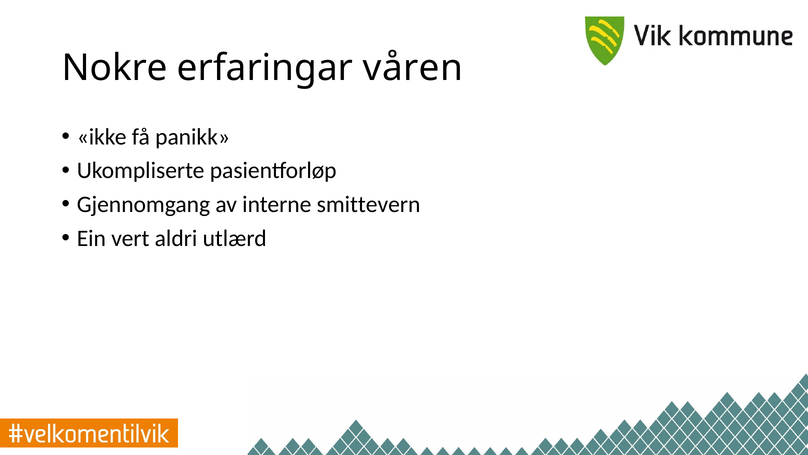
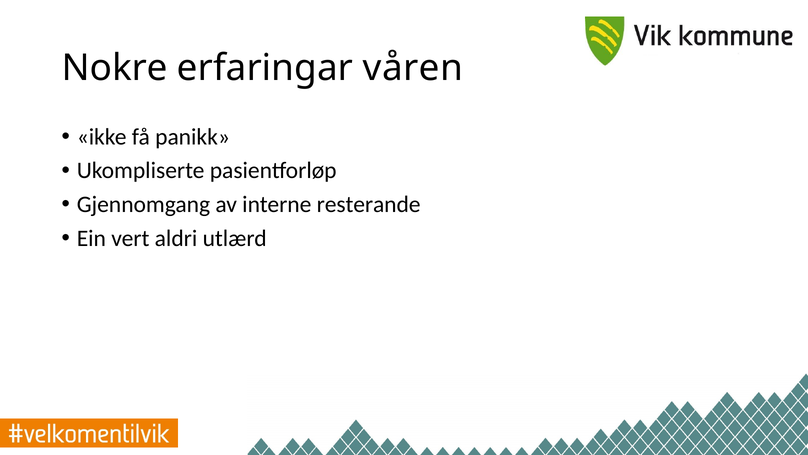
smittevern: smittevern -> resterande
